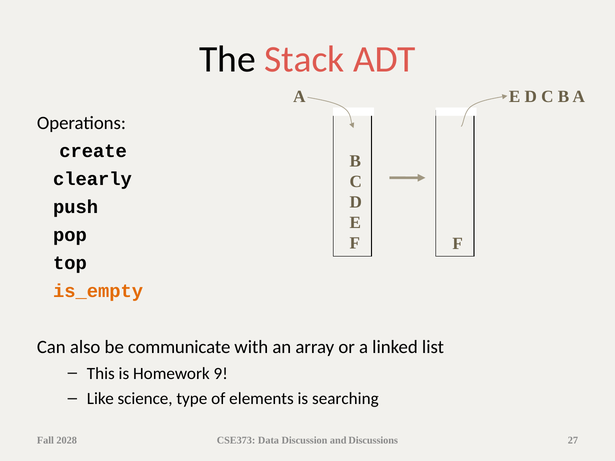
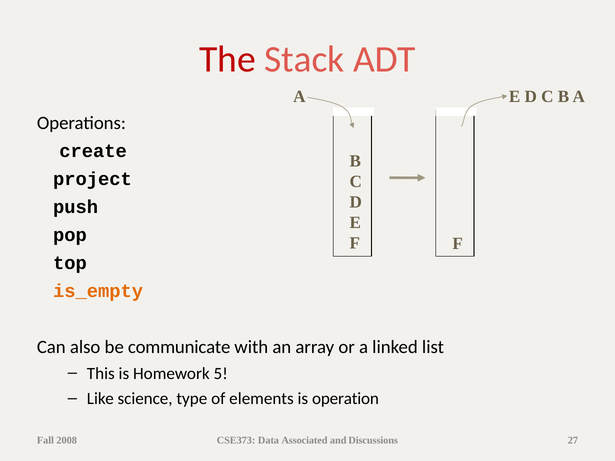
The colour: black -> red
clearly: clearly -> project
9: 9 -> 5
searching: searching -> operation
2028: 2028 -> 2008
Discussion: Discussion -> Associated
